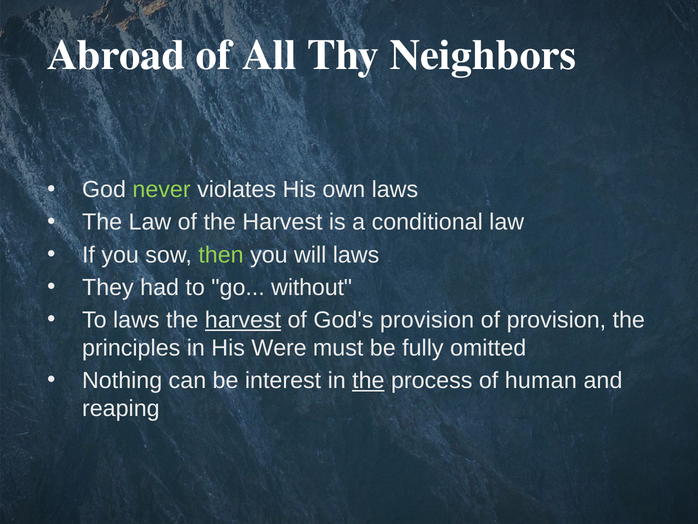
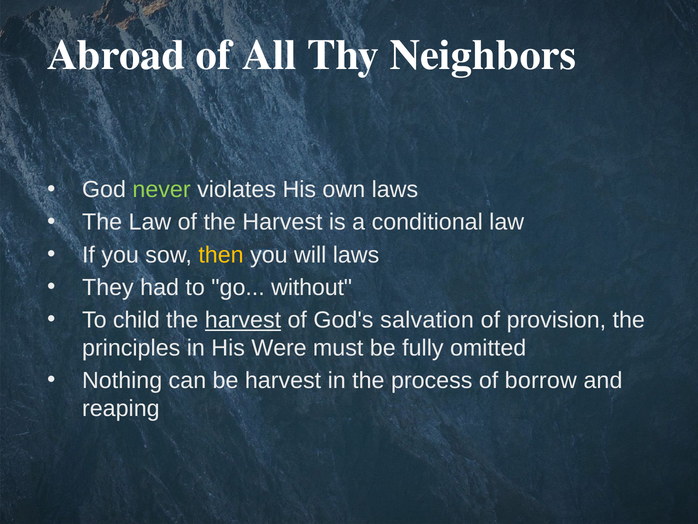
then colour: light green -> yellow
To laws: laws -> child
God's provision: provision -> salvation
be interest: interest -> harvest
the at (368, 380) underline: present -> none
human: human -> borrow
